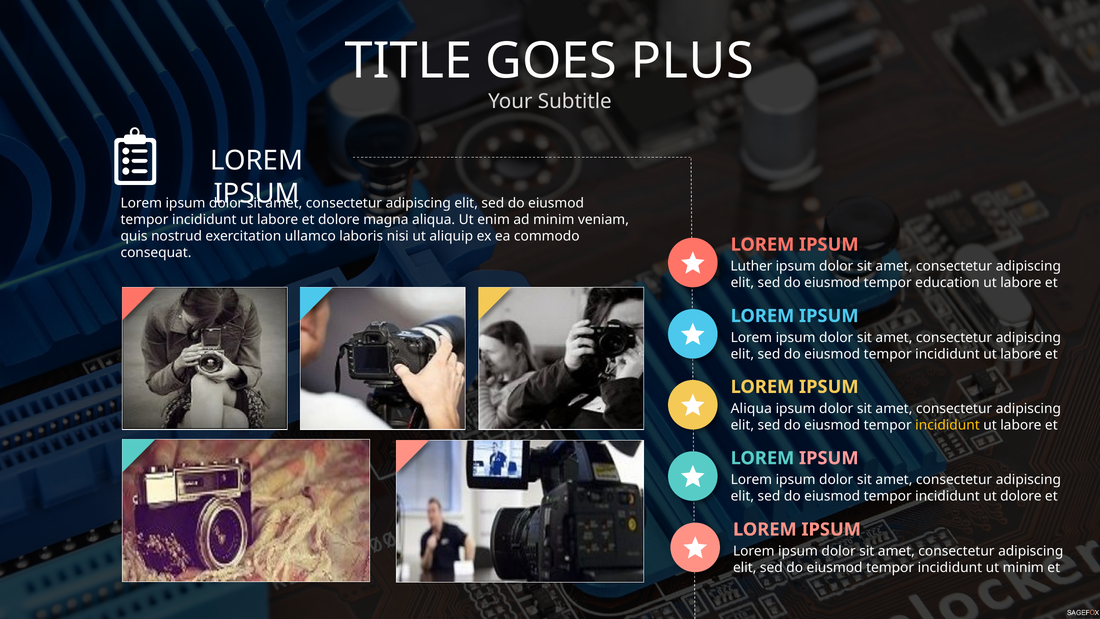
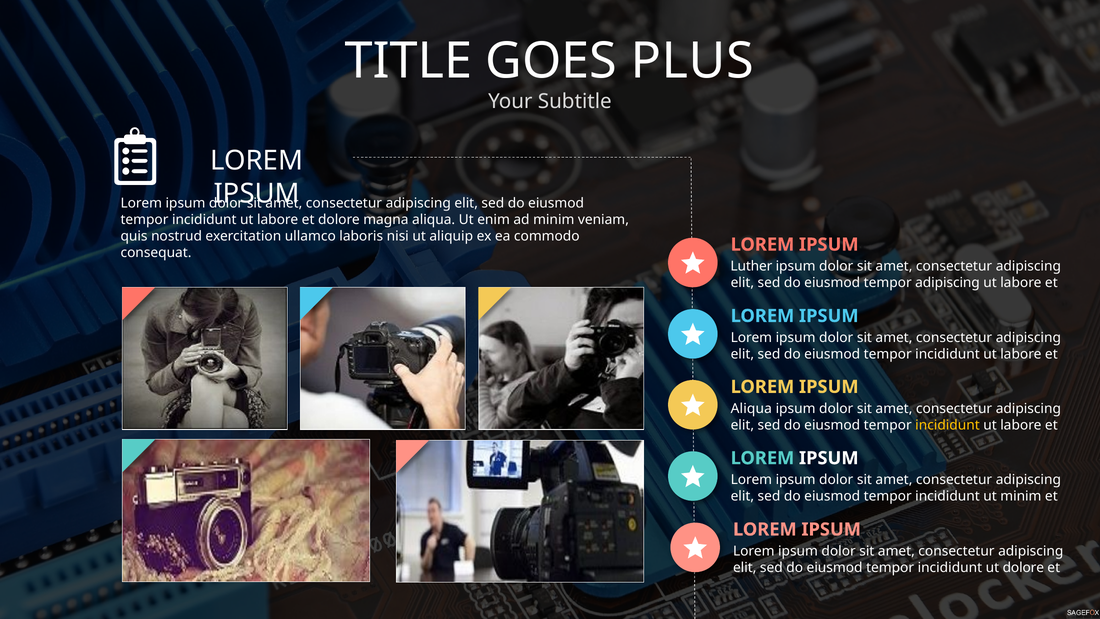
tempor education: education -> adipiscing
IPSUM at (829, 458) colour: pink -> white
ut dolore: dolore -> minim
ut minim: minim -> dolore
